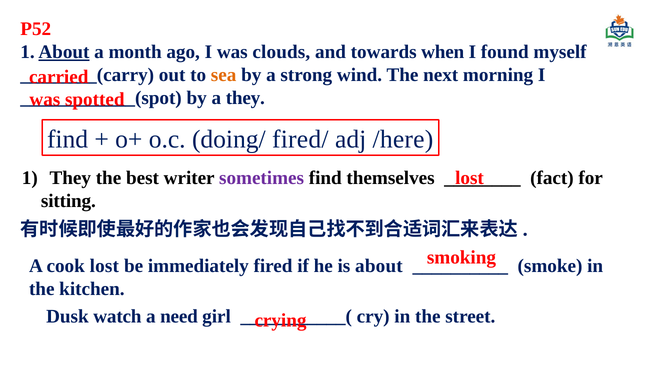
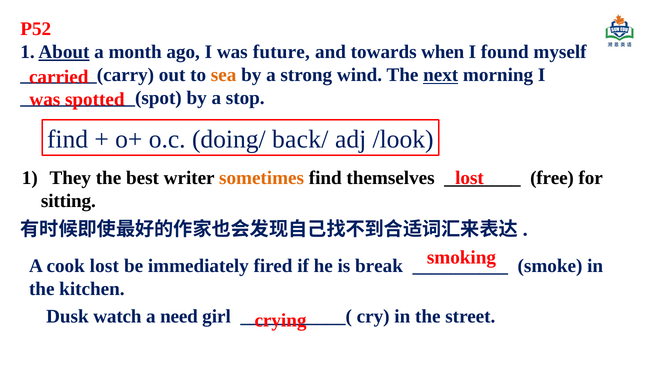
clouds: clouds -> future
next underline: none -> present
a they: they -> stop
fired/: fired/ -> back/
/here: /here -> /look
sometimes colour: purple -> orange
fact: fact -> free
is about: about -> break
